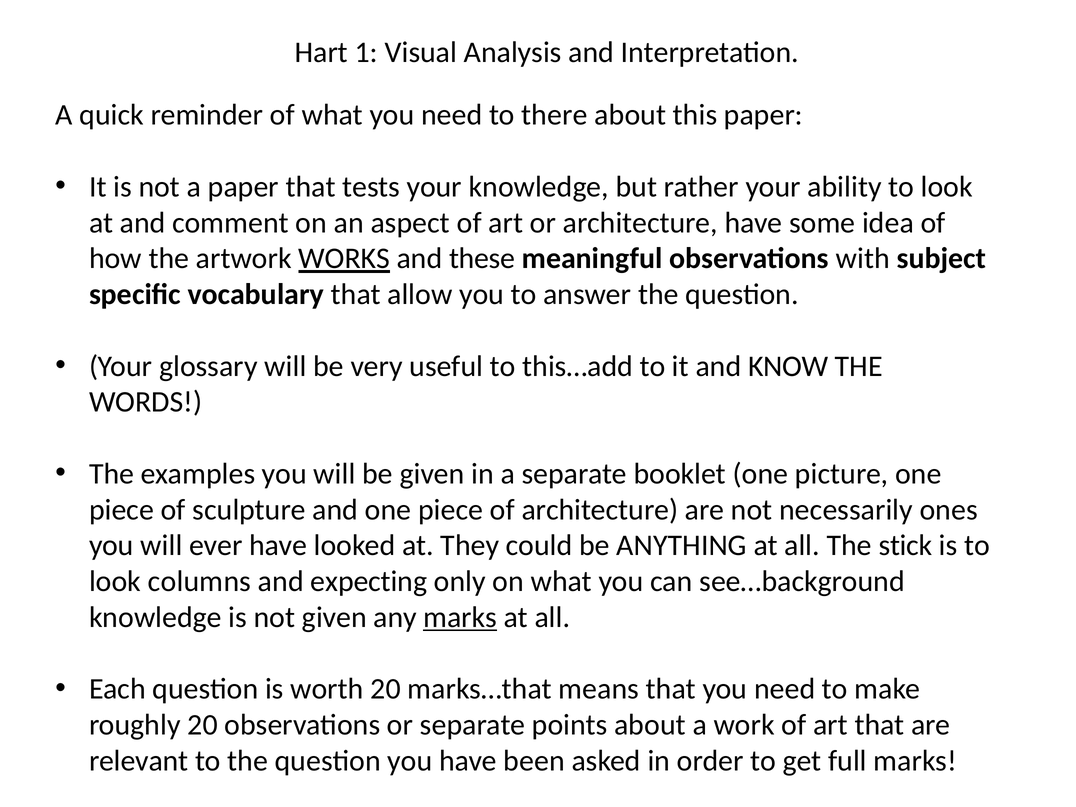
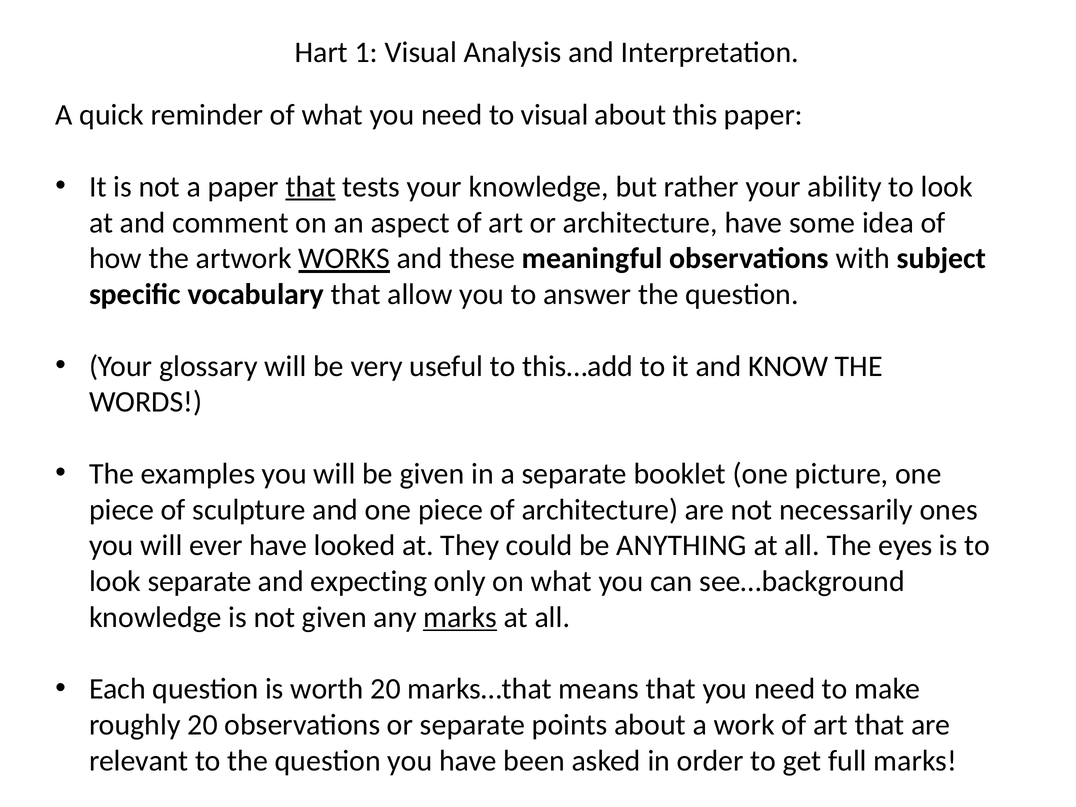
to there: there -> visual
that at (311, 187) underline: none -> present
stick: stick -> eyes
look columns: columns -> separate
